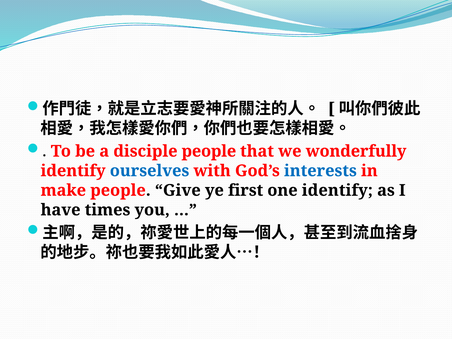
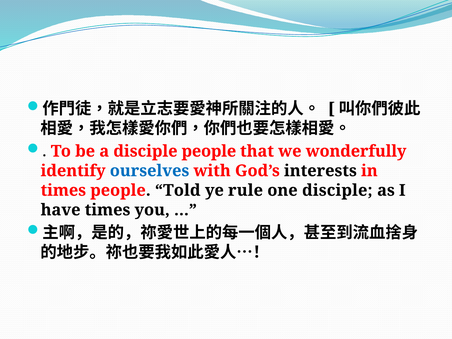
interests colour: blue -> black
make at (63, 190): make -> times
Give: Give -> Told
first: first -> rule
one identify: identify -> disciple
